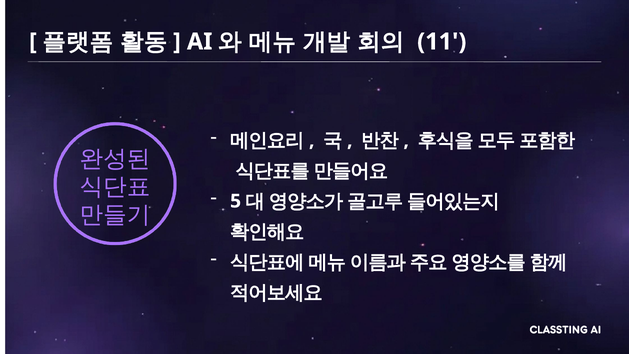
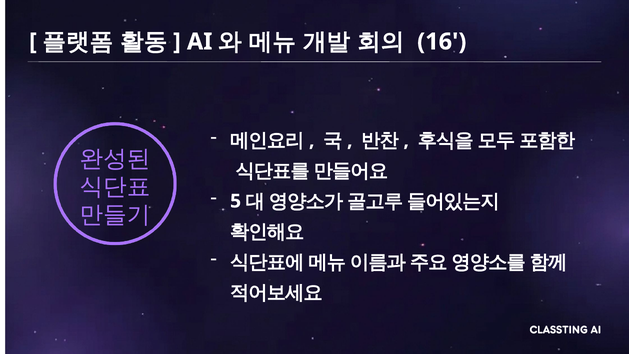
11: 11 -> 16
